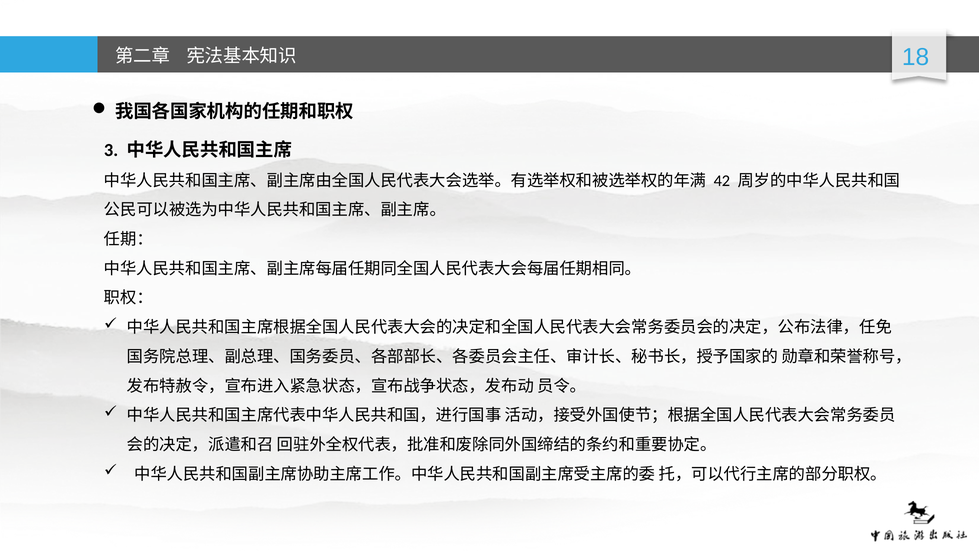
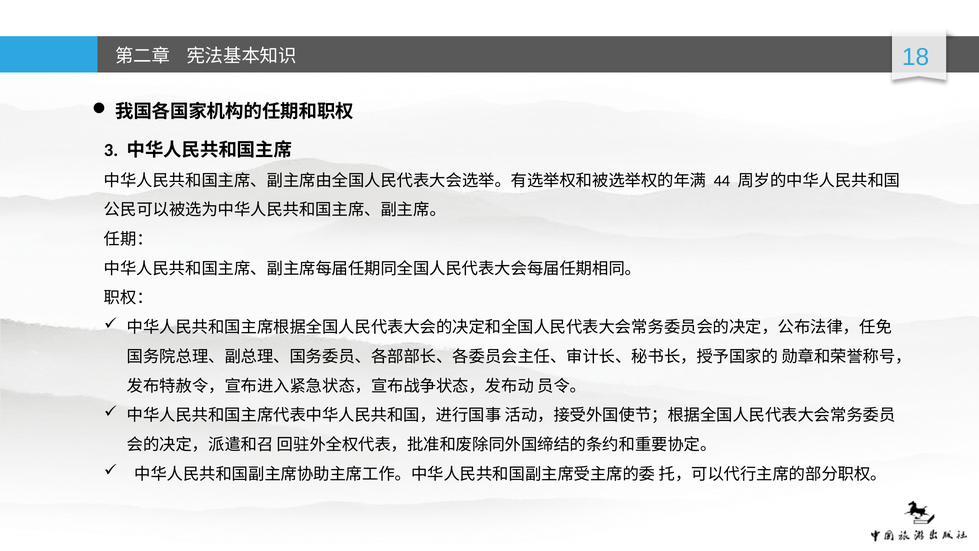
42: 42 -> 44
